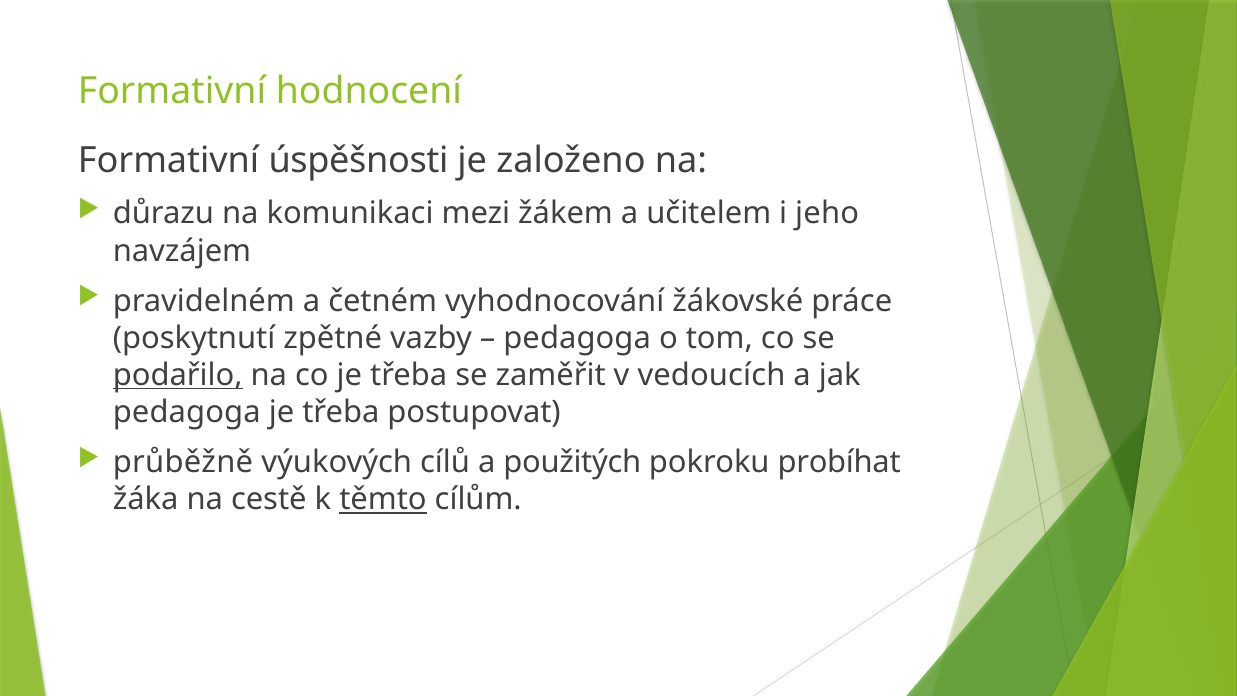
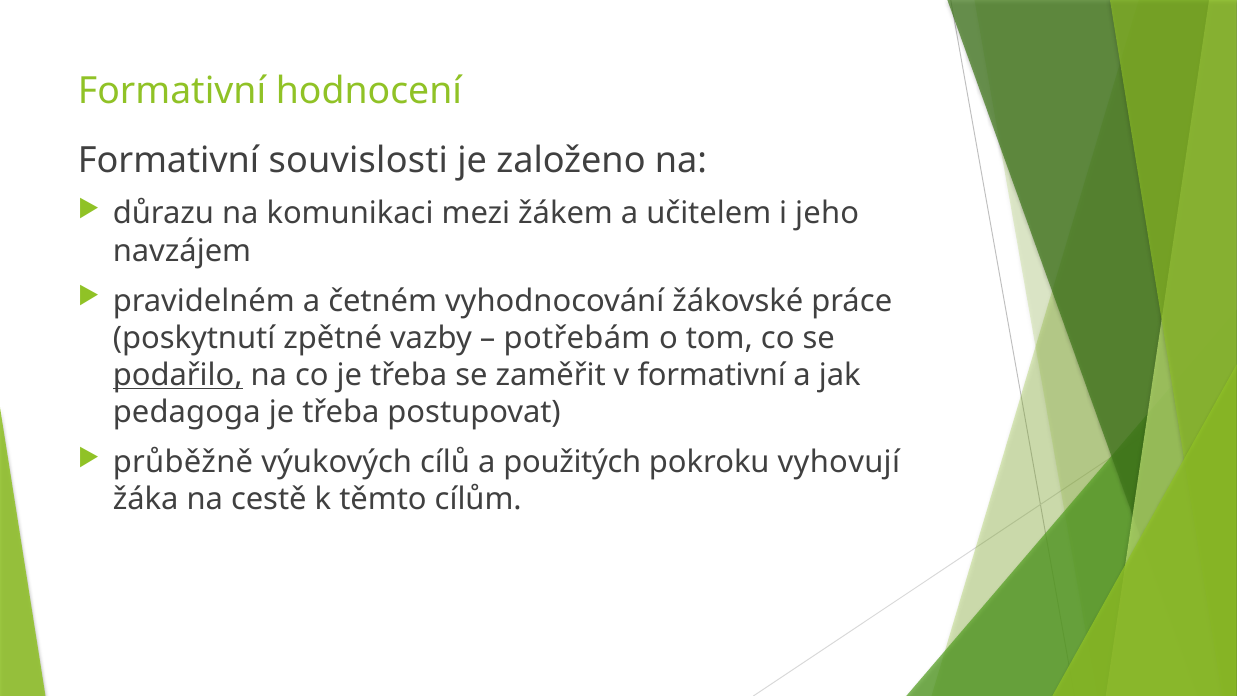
úspěšnosti: úspěšnosti -> souvislosti
pedagoga at (577, 338): pedagoga -> potřebám
v vedoucích: vedoucích -> formativní
probíhat: probíhat -> vyhovují
těmto underline: present -> none
